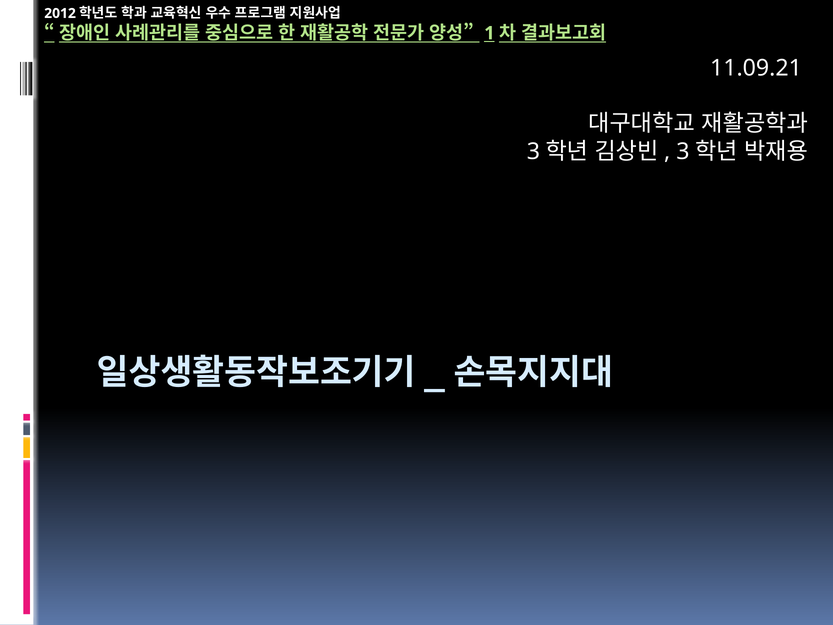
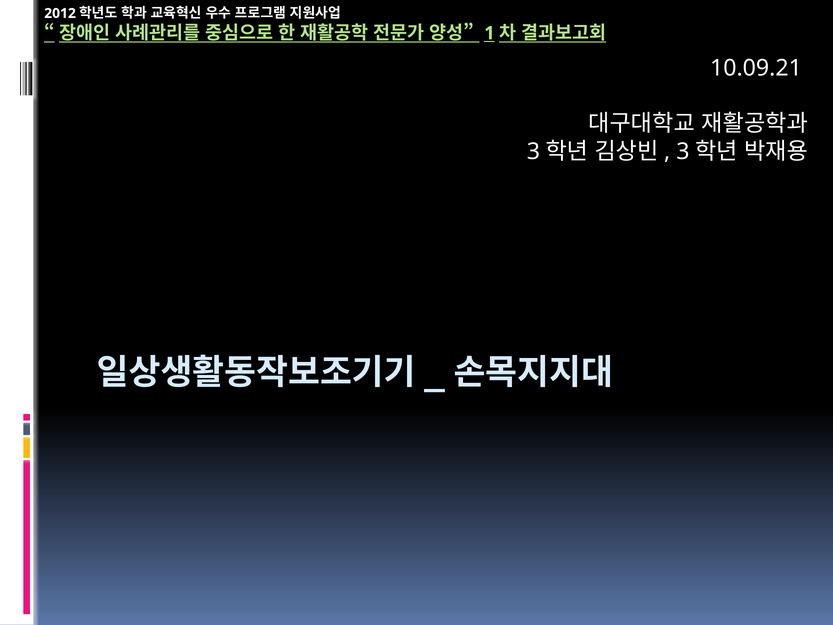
11.09.21: 11.09.21 -> 10.09.21
